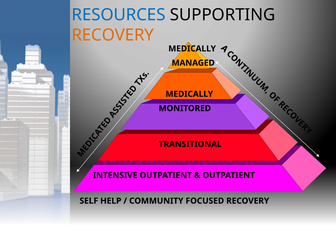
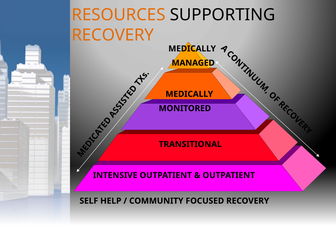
RESOURCES colour: blue -> orange
